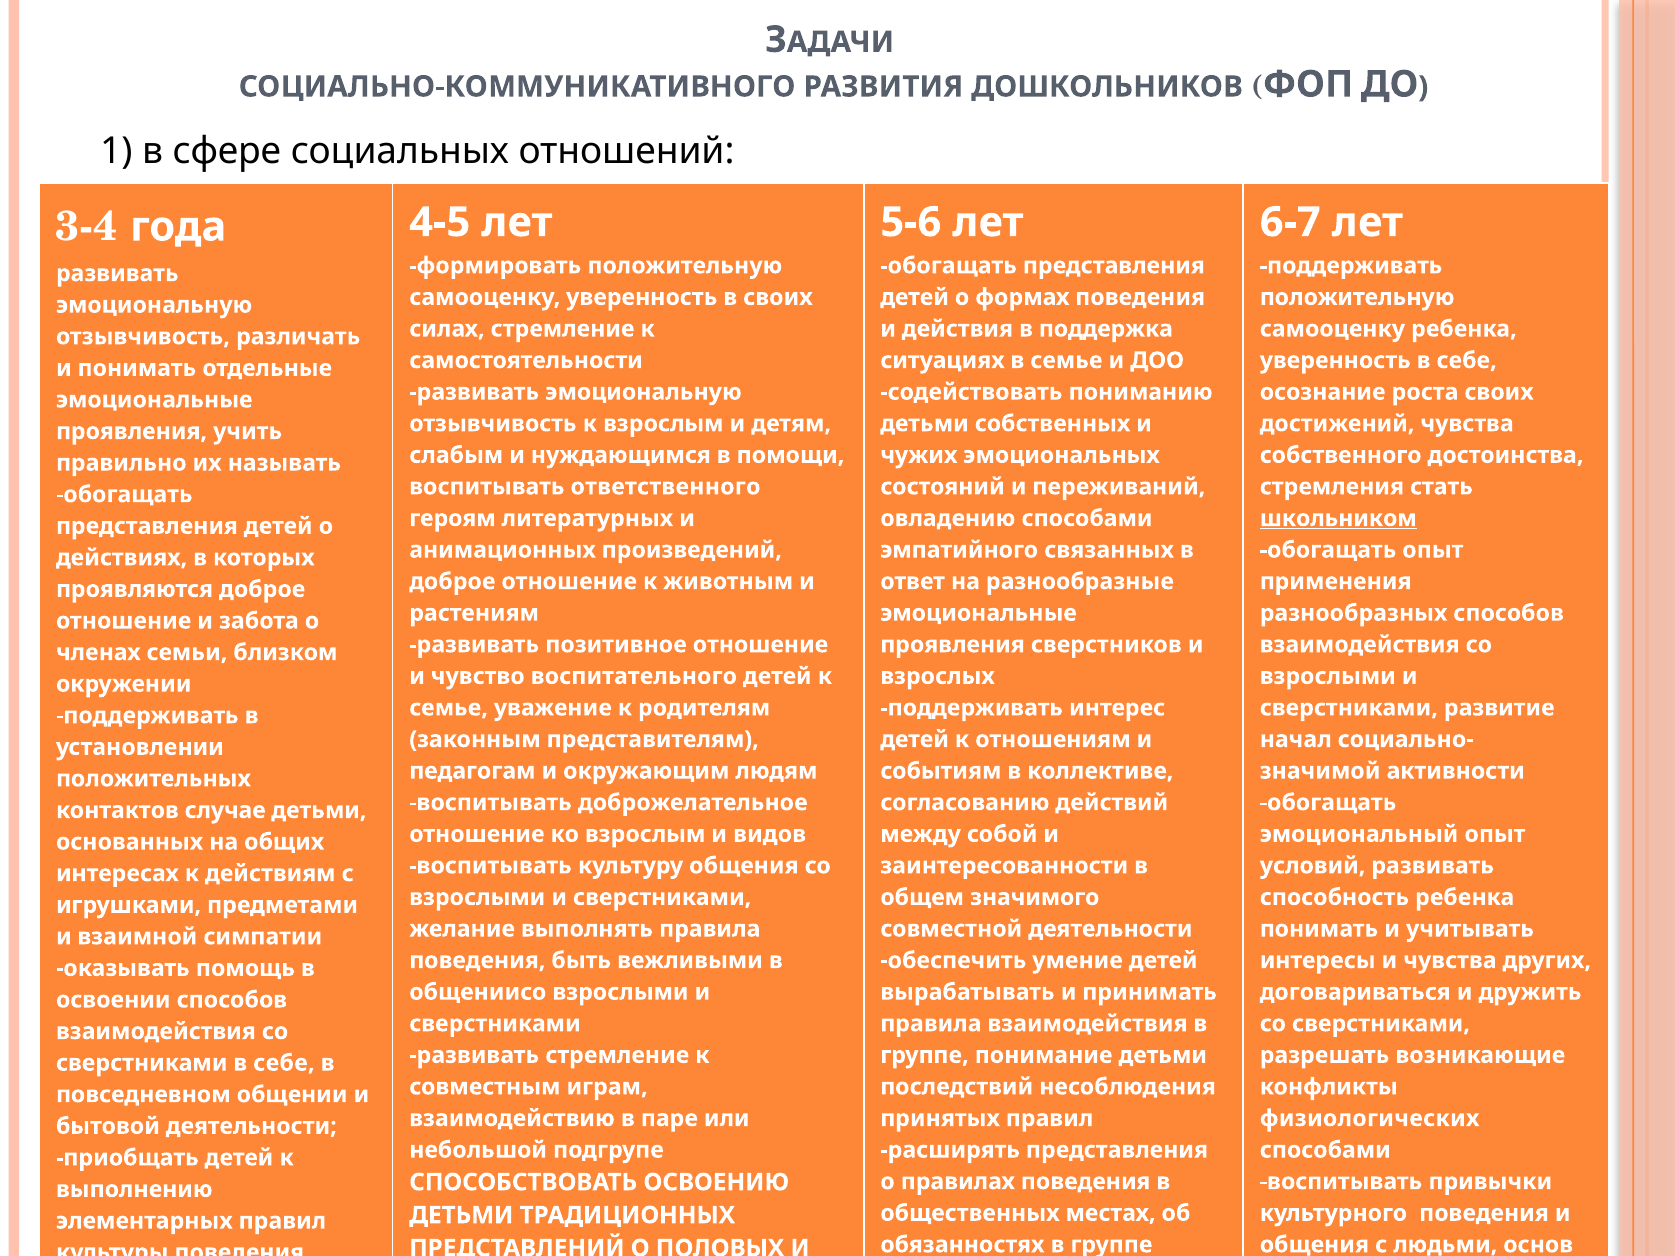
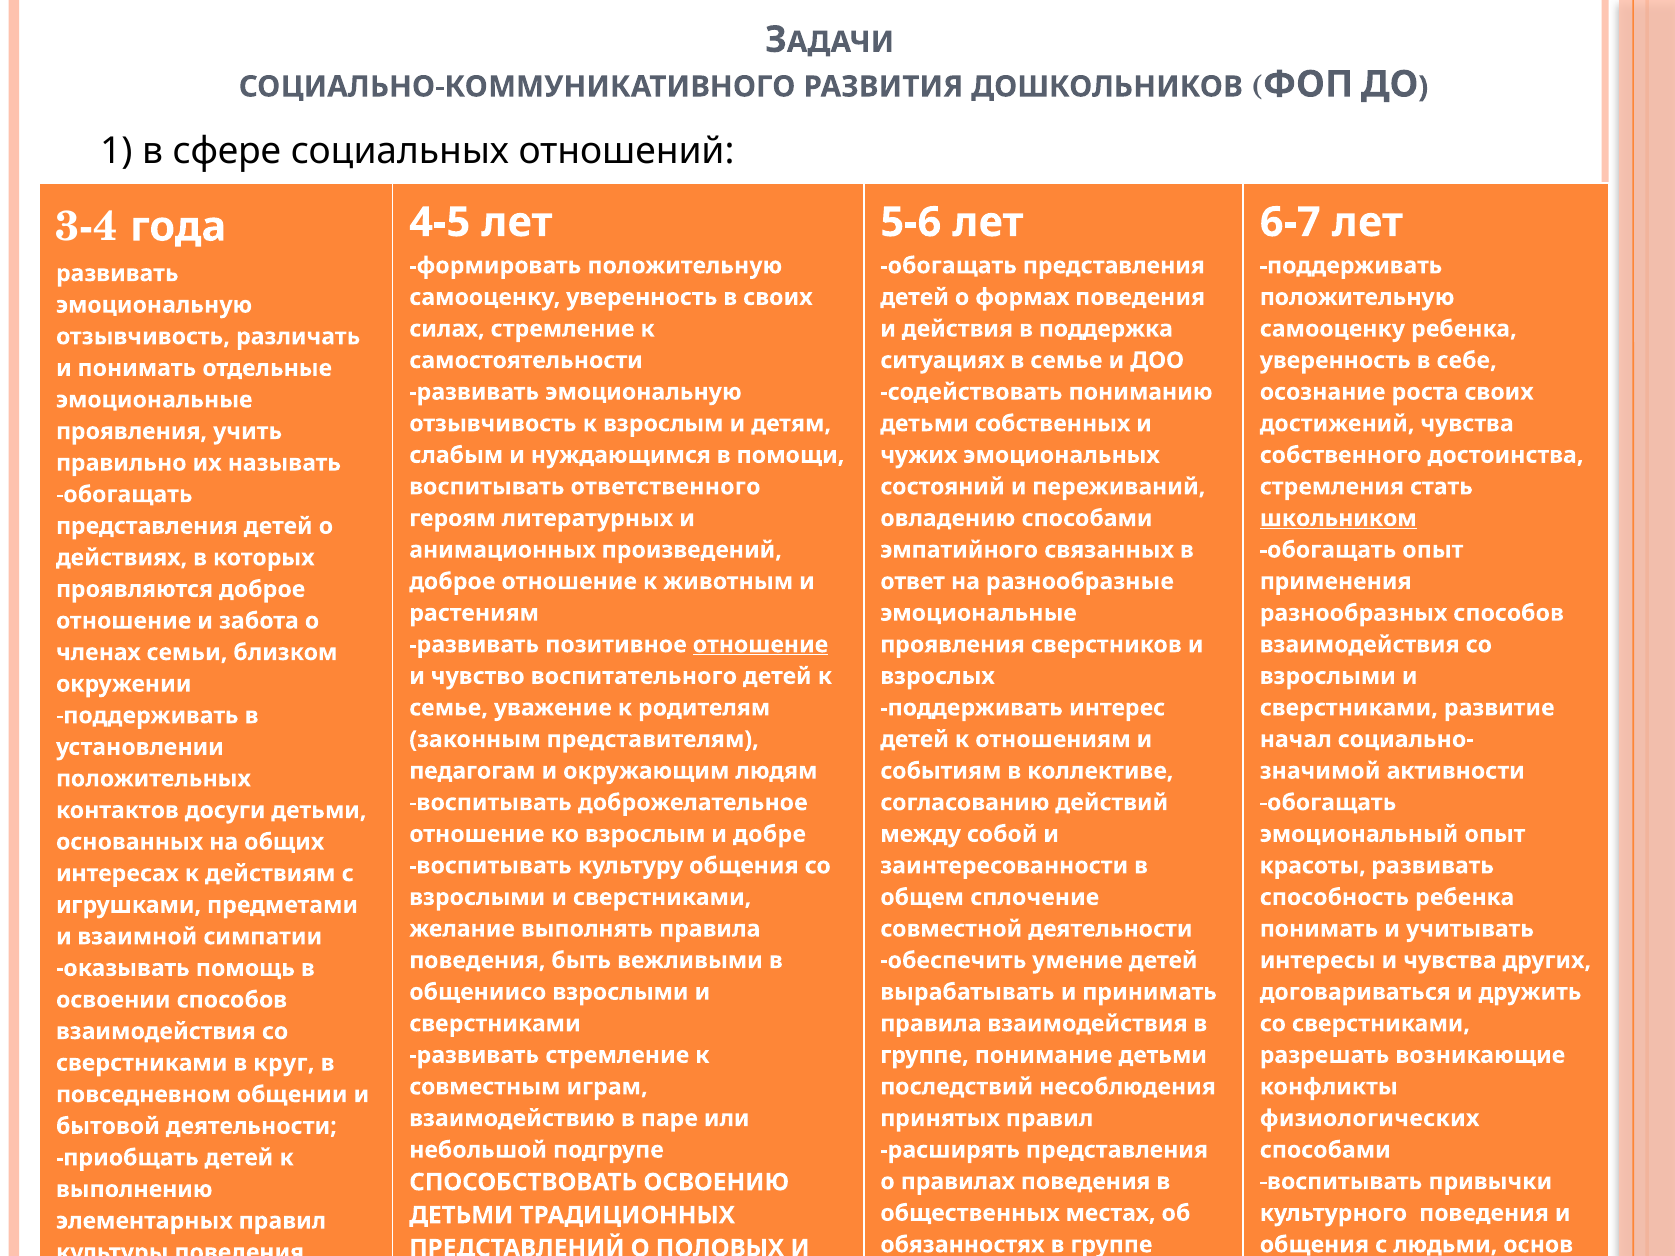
отношение at (760, 645) underline: none -> present
случае: случае -> досуги
видов: видов -> добре
условий: условий -> красоты
значимого: значимого -> сплочение
сверстниками в себе: себе -> круг
